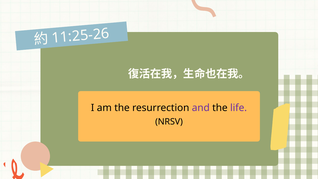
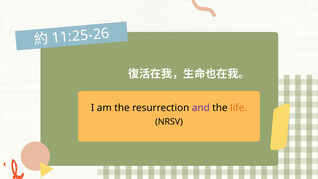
life colour: purple -> orange
